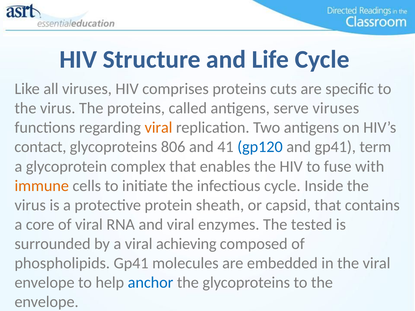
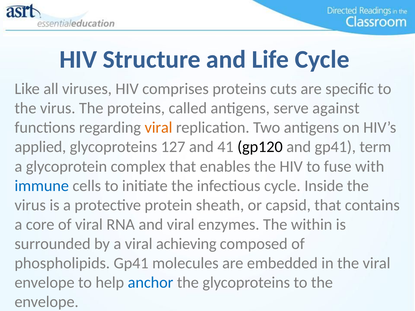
serve viruses: viruses -> against
contact: contact -> applied
806: 806 -> 127
gp120 colour: blue -> black
immune colour: orange -> blue
tested: tested -> within
